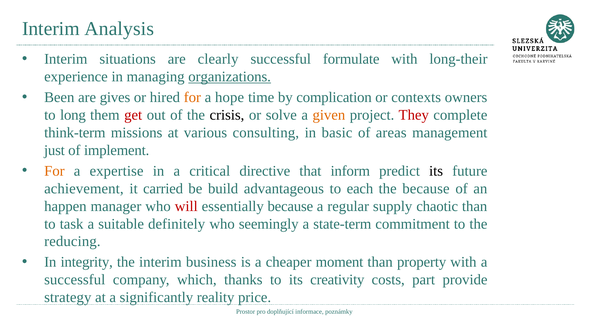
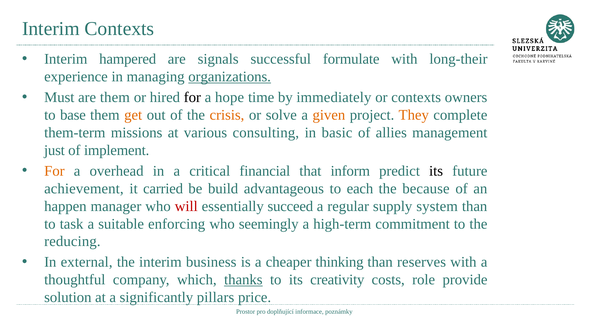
Interim Analysis: Analysis -> Contexts
situations: situations -> hampered
clearly: clearly -> signals
Been: Been -> Must
are gives: gives -> them
for at (192, 97) colour: orange -> black
complication: complication -> immediately
long: long -> base
get colour: red -> orange
crisis colour: black -> orange
They colour: red -> orange
think-term: think-term -> them-term
areas: areas -> allies
expertise: expertise -> overhead
directive: directive -> financial
essentially because: because -> succeed
chaotic: chaotic -> system
definitely: definitely -> enforcing
state-term: state-term -> high-term
integrity: integrity -> external
moment: moment -> thinking
property: property -> reserves
successful at (75, 280): successful -> thoughtful
thanks underline: none -> present
part: part -> role
strategy: strategy -> solution
reality: reality -> pillars
